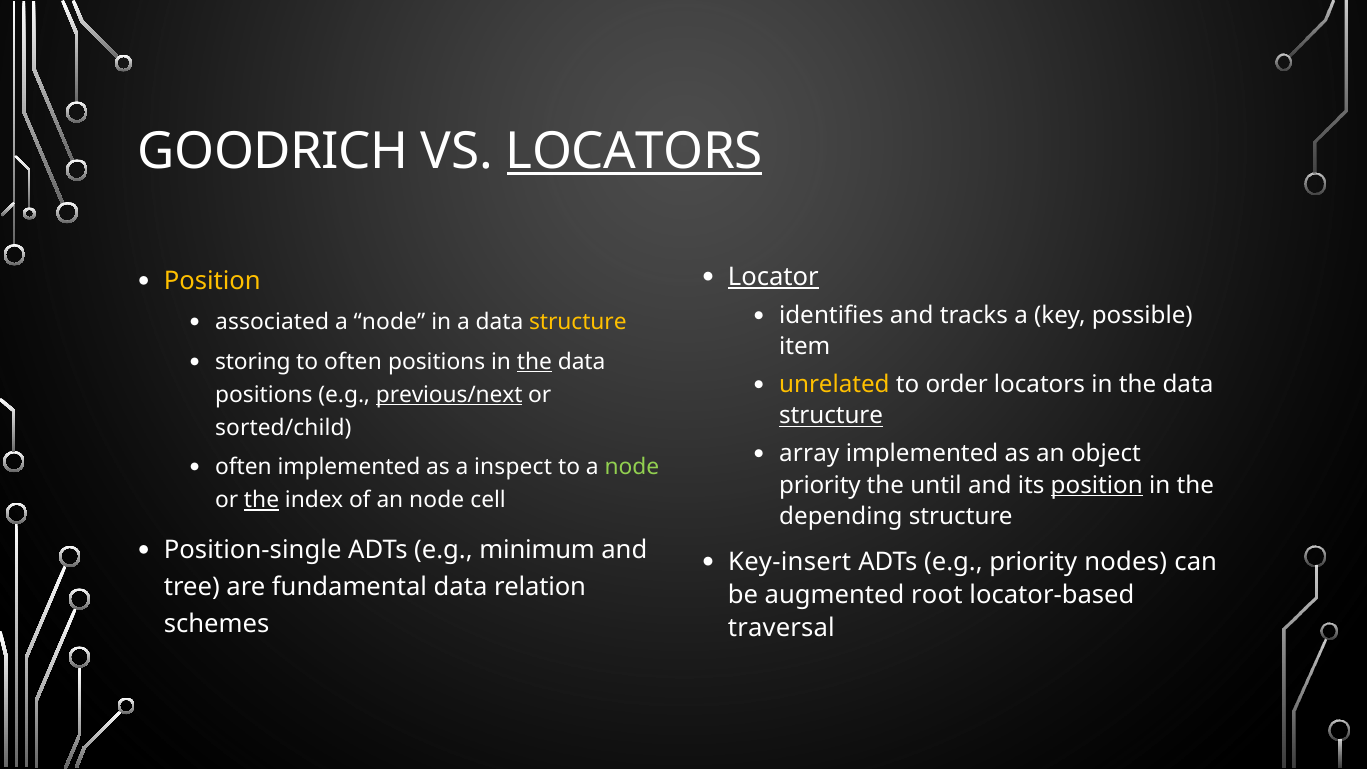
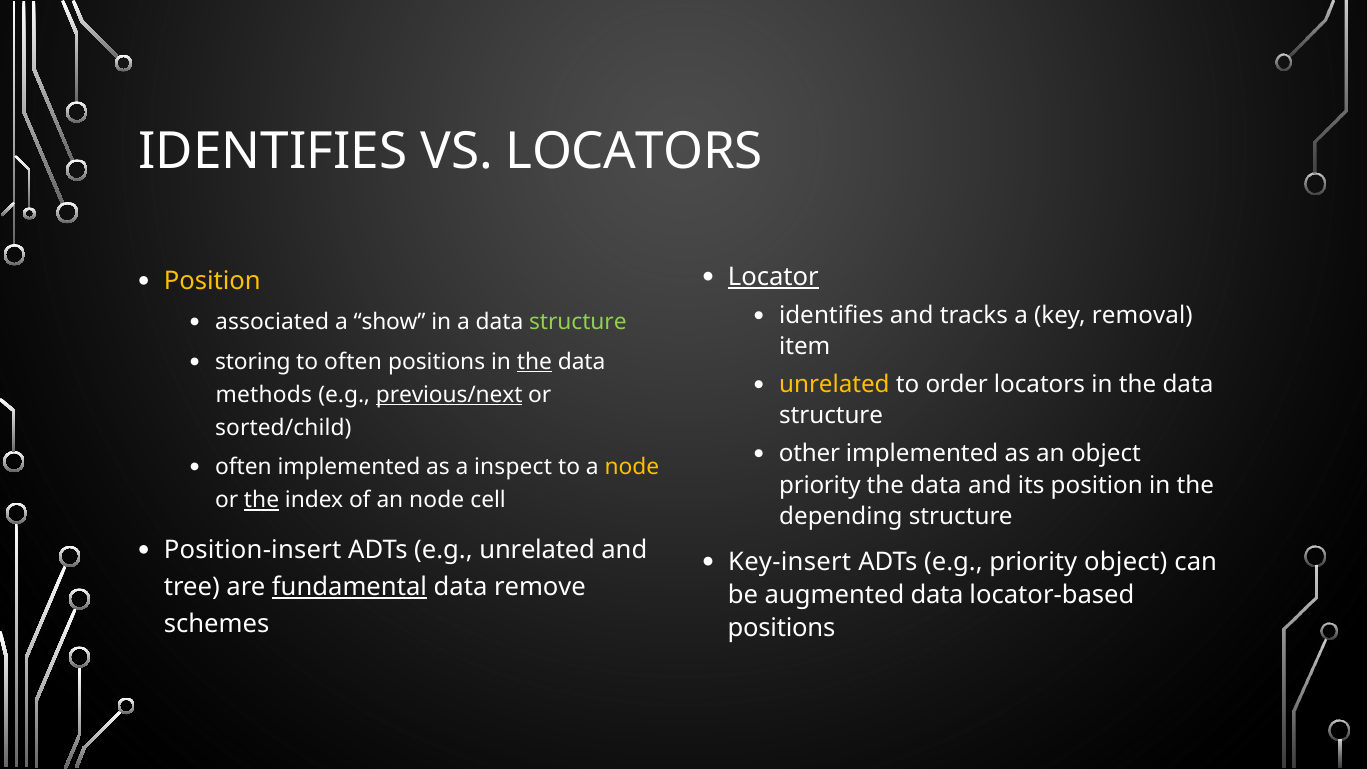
GOODRICH at (273, 152): GOODRICH -> IDENTIFIES
LOCATORS at (634, 152) underline: present -> none
possible: possible -> removal
node at (389, 322): node -> show
structure at (578, 322) colour: yellow -> light green
positions at (264, 395): positions -> methods
structure at (831, 416) underline: present -> none
array: array -> other
node at (632, 467) colour: light green -> yellow
until at (936, 485): until -> data
position at (1097, 485) underline: present -> none
Position-single: Position-single -> Position-insert
e.g minimum: minimum -> unrelated
priority nodes: nodes -> object
fundamental underline: none -> present
relation: relation -> remove
augmented root: root -> data
traversal at (781, 628): traversal -> positions
